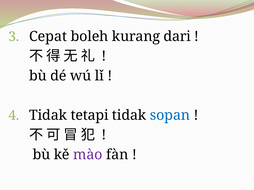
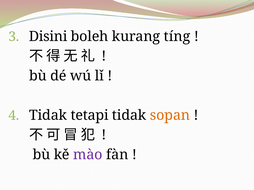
Cepat: Cepat -> Disini
dari: dari -> tíng
sopan colour: blue -> orange
